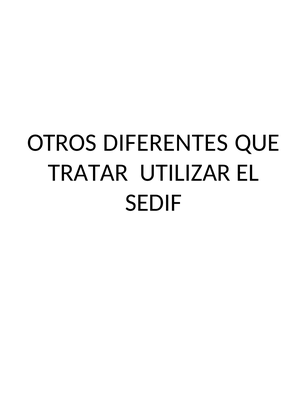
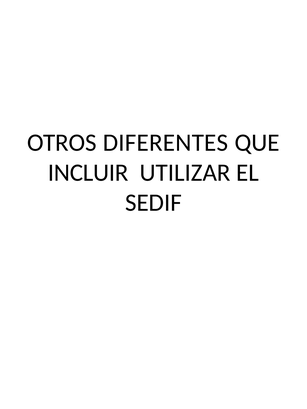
TRATAR: TRATAR -> INCLUIR
